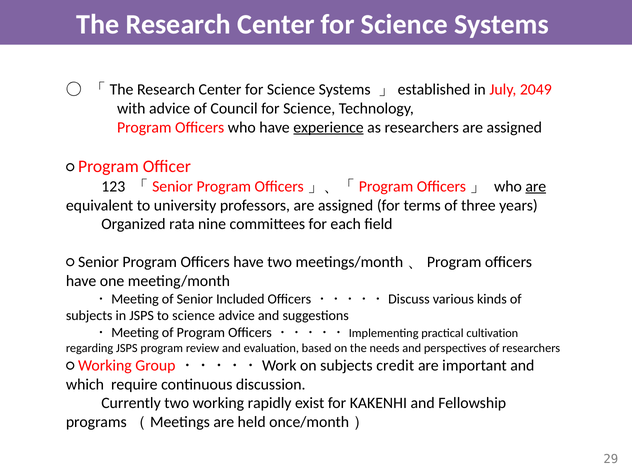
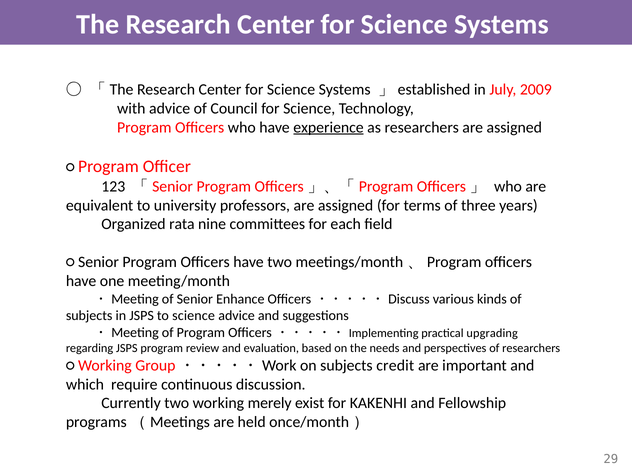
2049: 2049 -> 2009
are at (536, 186) underline: present -> none
Included: Included -> Enhance
cultivation: cultivation -> upgrading
rapidly: rapidly -> merely
